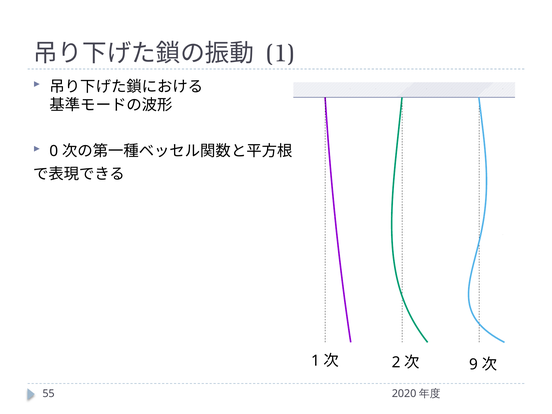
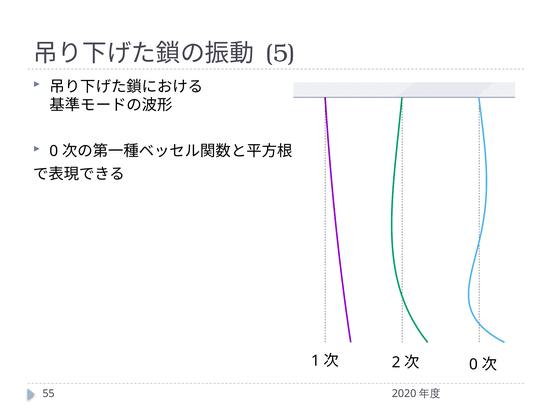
1 at (280, 53): 1 -> 5
9 at (474, 364): 9 -> 0
